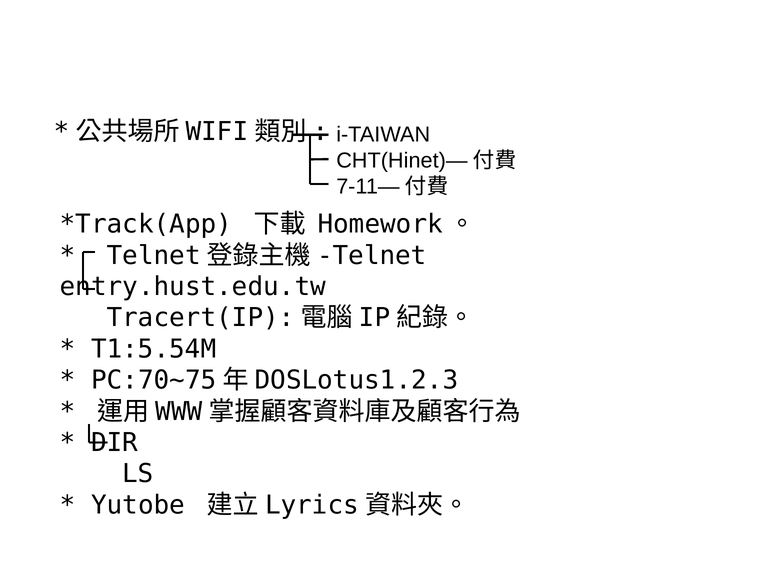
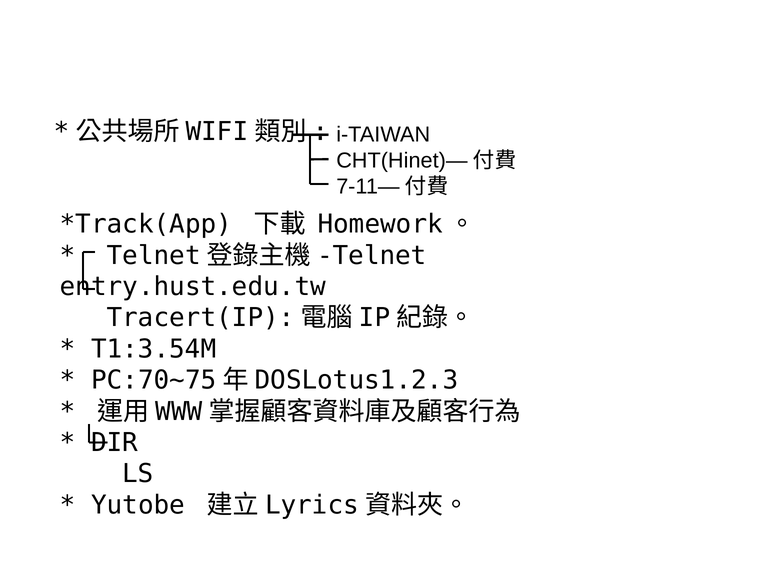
T1:5.54M: T1:5.54M -> T1:3.54M
